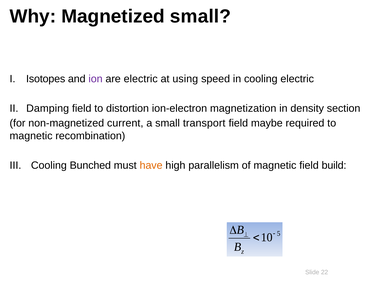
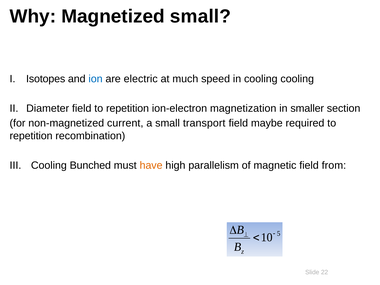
ion colour: purple -> blue
using: using -> much
cooling electric: electric -> cooling
Damping: Damping -> Diameter
field to distortion: distortion -> repetition
density: density -> smaller
magnetic at (31, 136): magnetic -> repetition
build: build -> from
